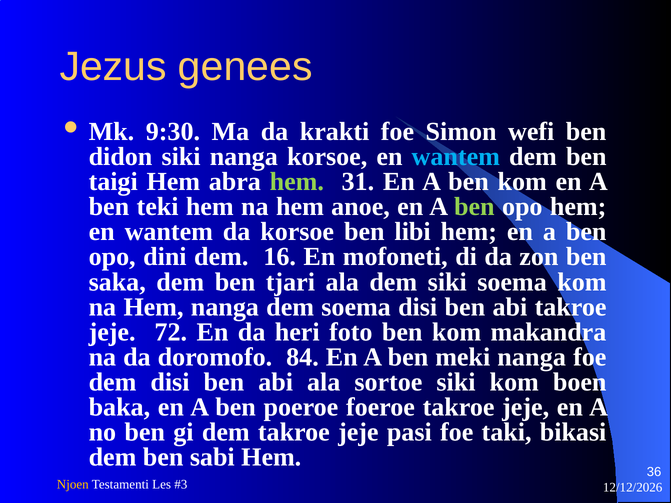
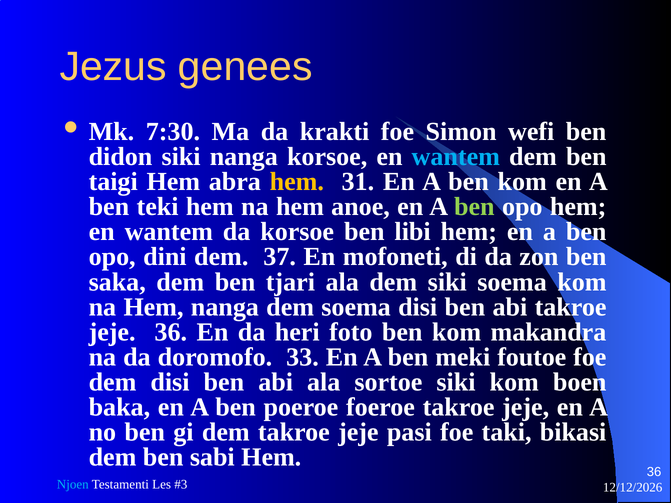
9:30: 9:30 -> 7:30
hem at (297, 182) colour: light green -> yellow
16: 16 -> 37
jeje 72: 72 -> 36
84: 84 -> 33
meki nanga: nanga -> foutoe
Njoen colour: yellow -> light blue
